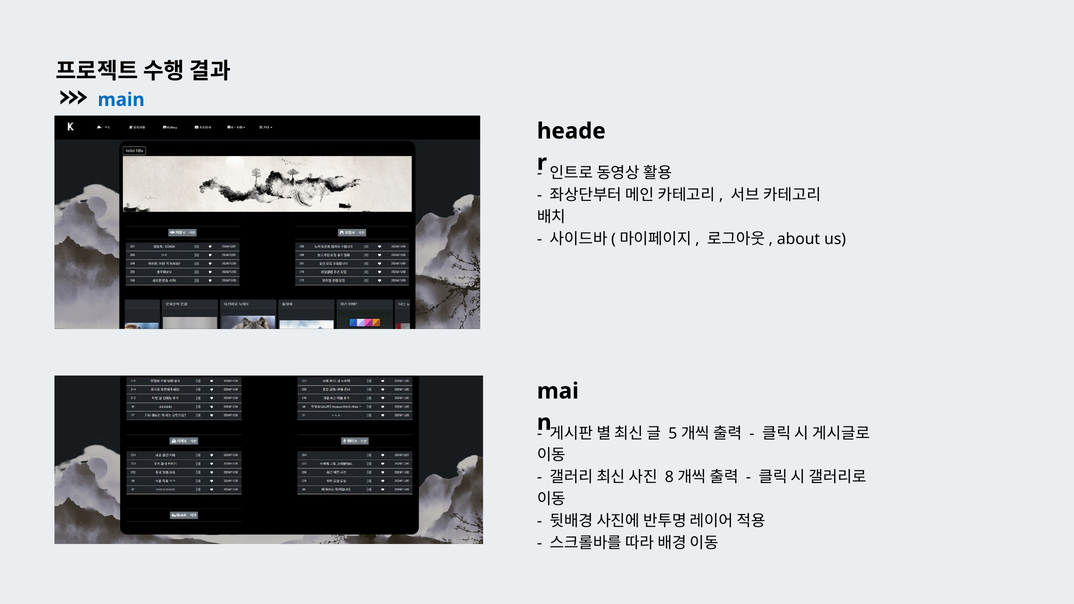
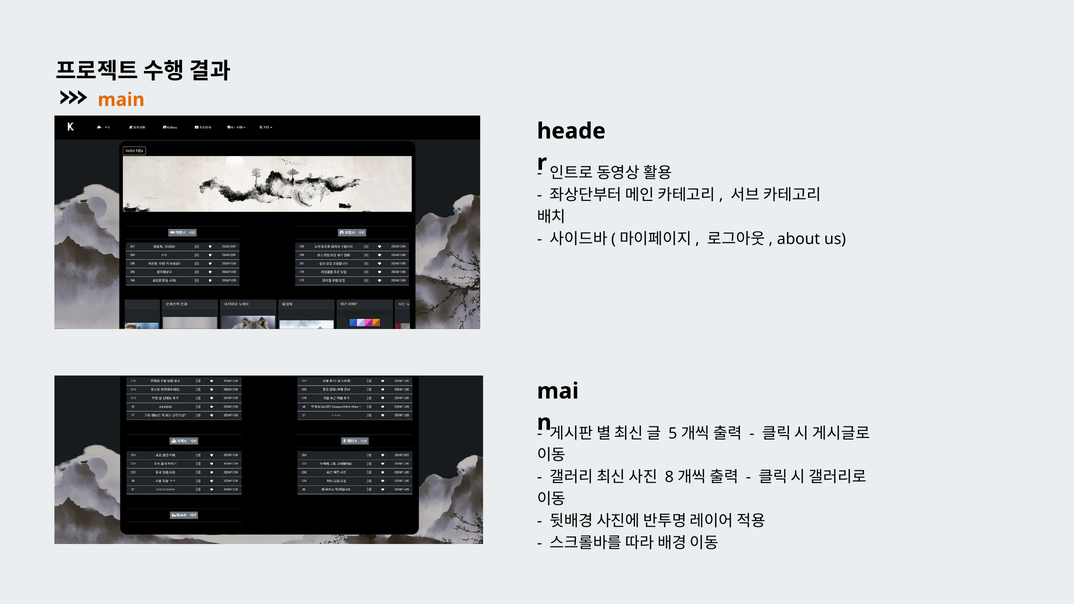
main colour: blue -> orange
